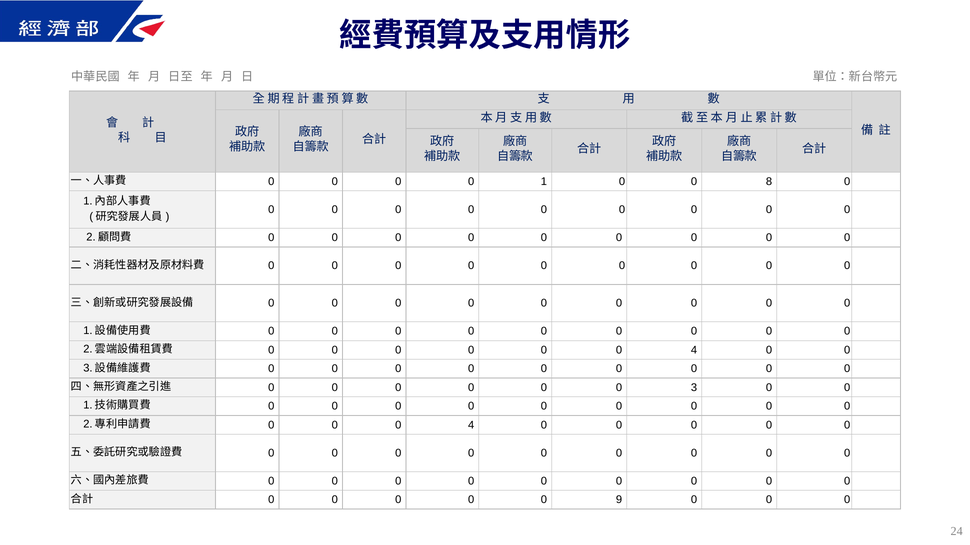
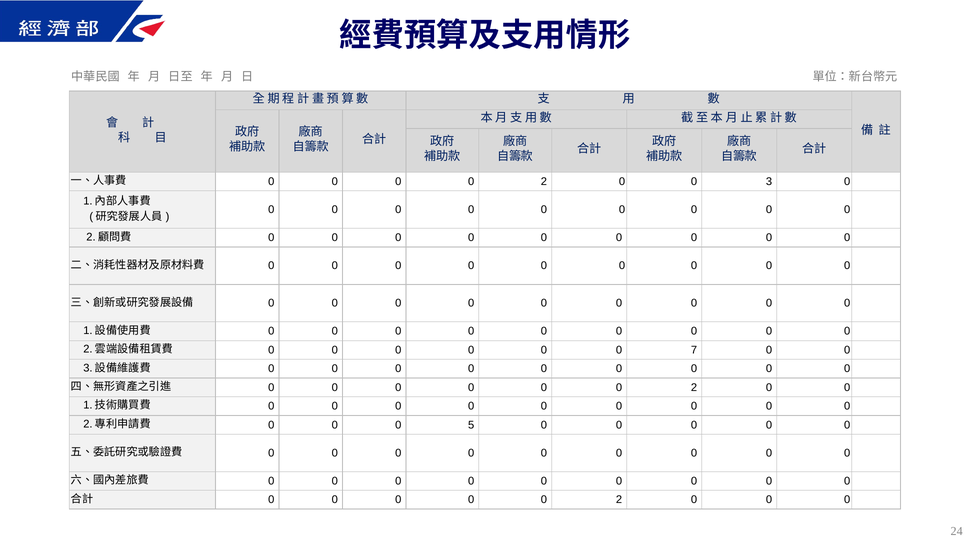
1 at (544, 182): 1 -> 2
8: 8 -> 3
4 at (694, 350): 4 -> 7
3 at (694, 388): 3 -> 2
4 at (471, 425): 4 -> 5
9 at (619, 500): 9 -> 2
